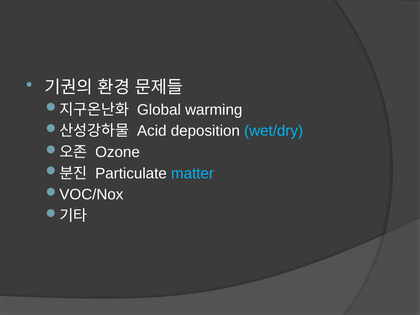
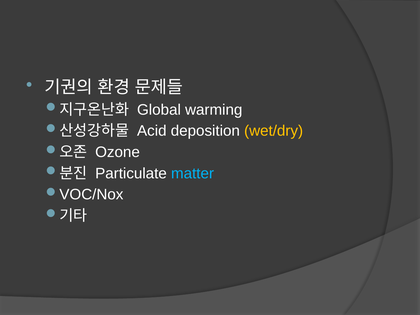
wet/dry colour: light blue -> yellow
